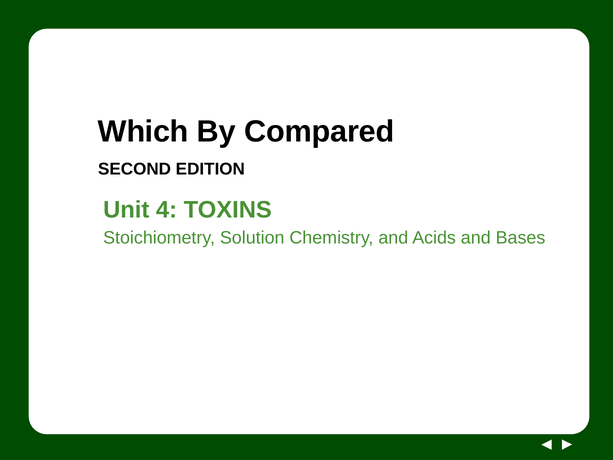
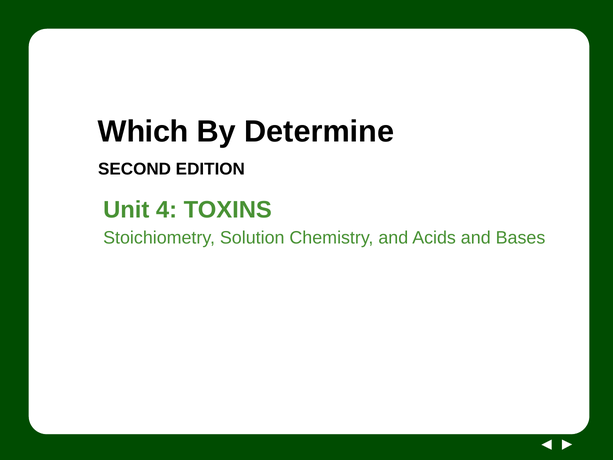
Compared: Compared -> Determine
